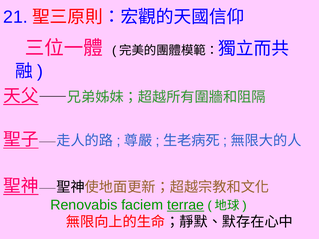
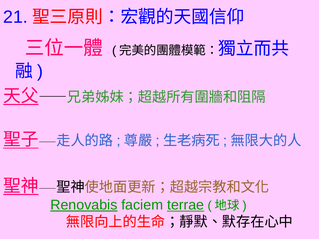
Renovabis underline: none -> present
